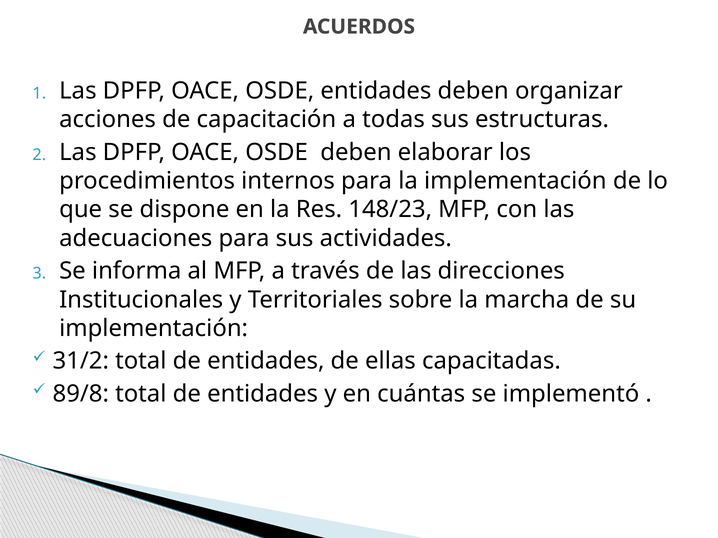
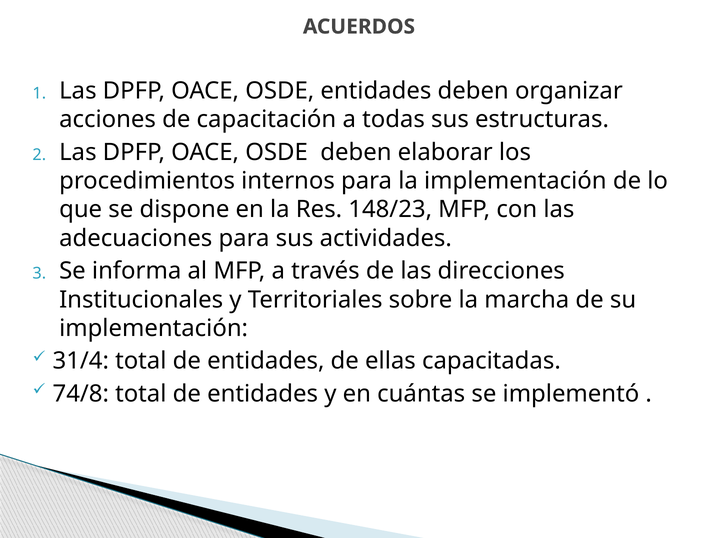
31/2: 31/2 -> 31/4
89/8: 89/8 -> 74/8
